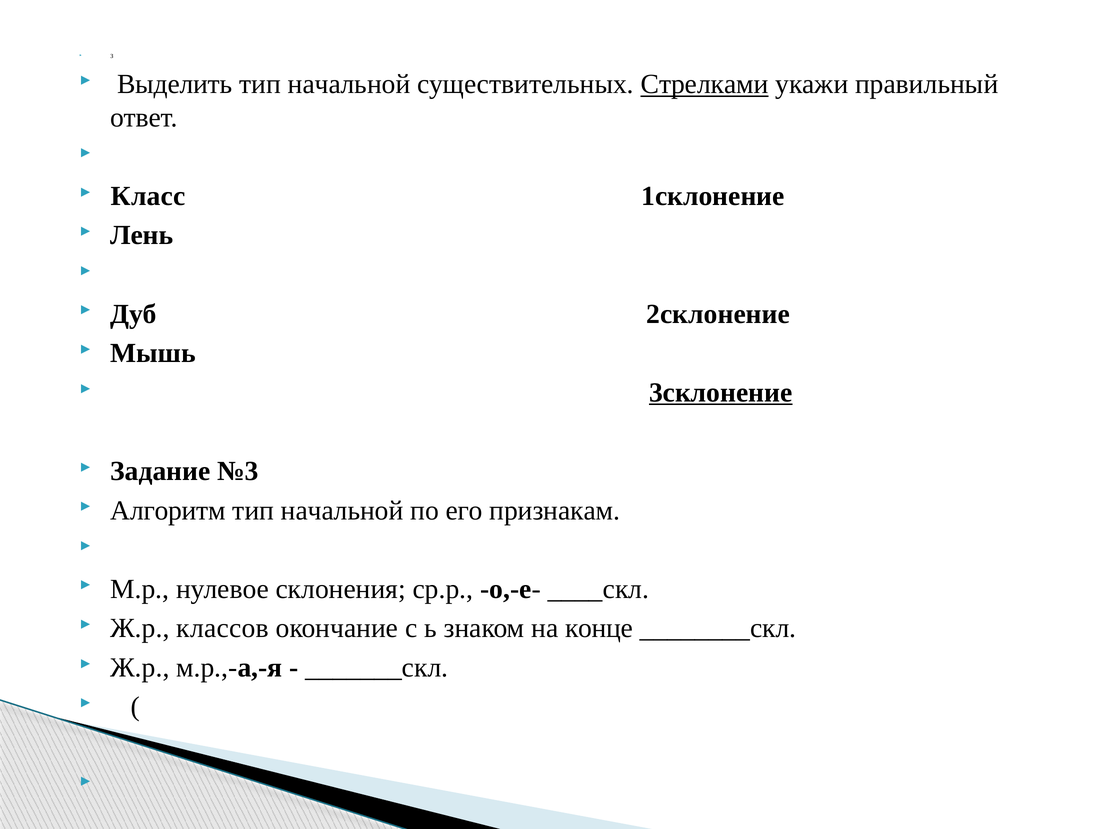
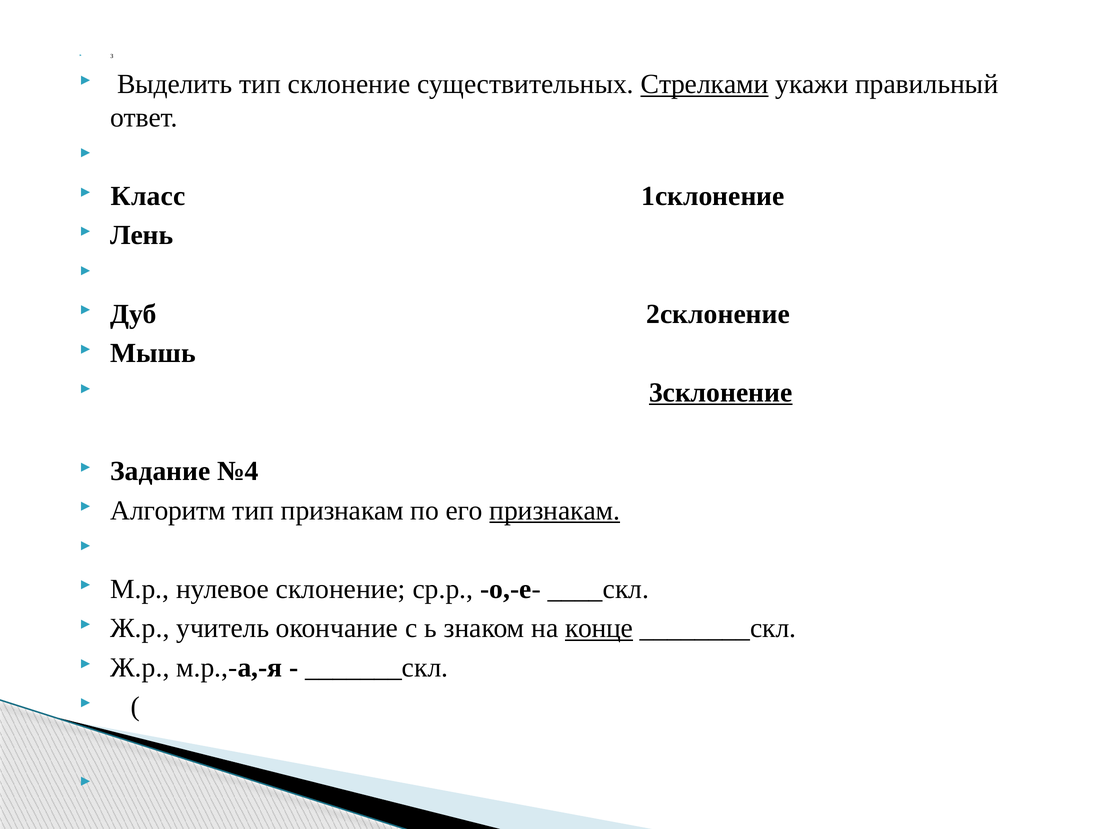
начальной at (349, 84): начальной -> склонение
№3: №3 -> №4
начальной at (342, 510): начальной -> признакам
признакам at (555, 510) underline: none -> present
нулевое склонения: склонения -> склонение
классов: классов -> учитель
конце underline: none -> present
